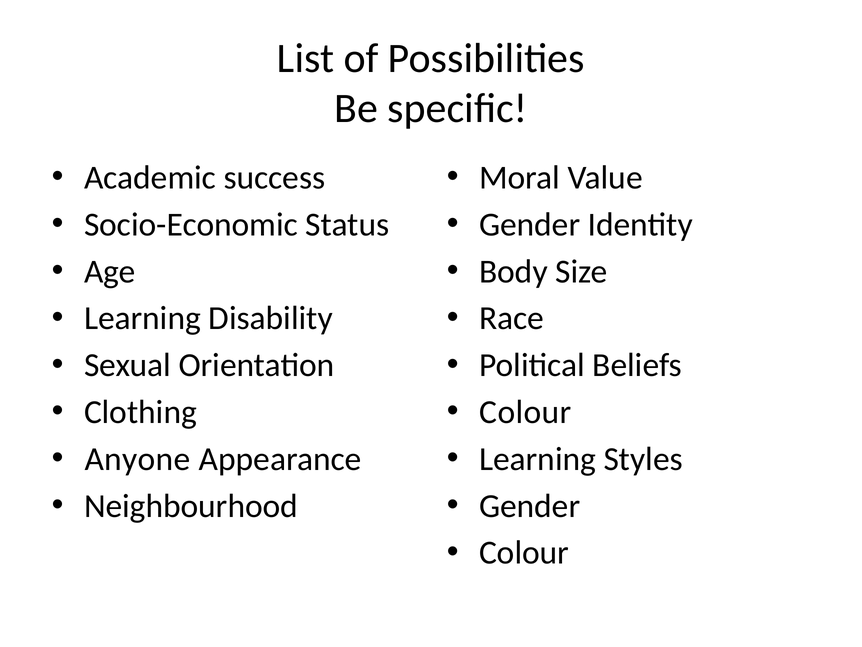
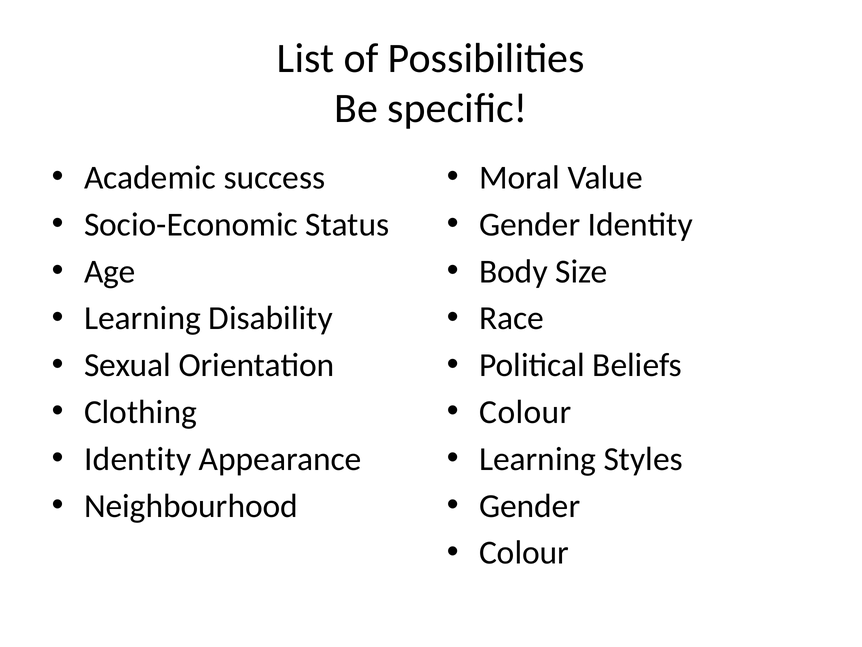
Anyone at (138, 459): Anyone -> Identity
